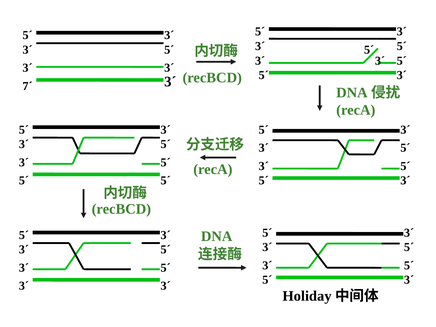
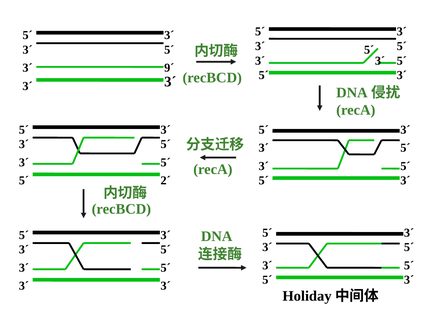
3´ at (169, 68): 3´ -> 9´
7´ at (28, 86): 7´ -> 3´
5´ at (166, 181): 5´ -> 2´
